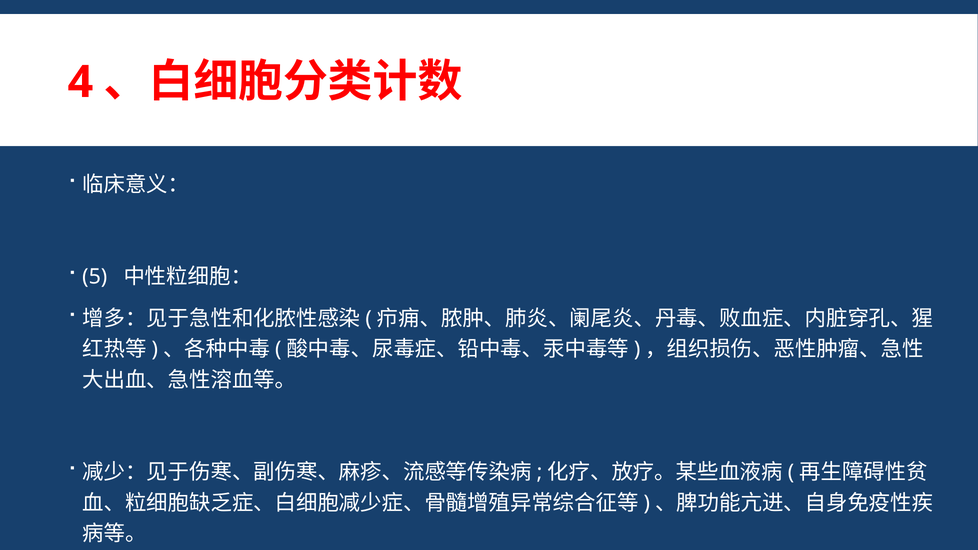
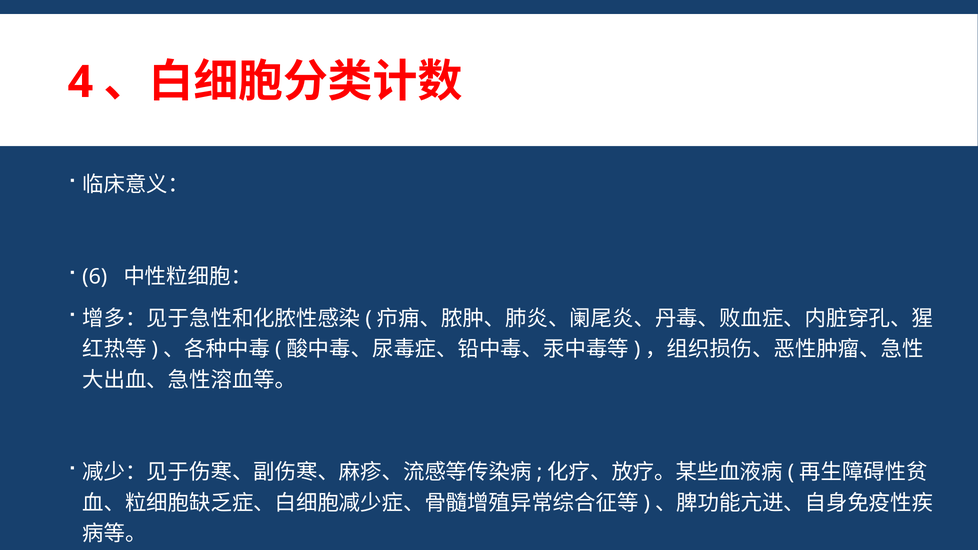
5: 5 -> 6
